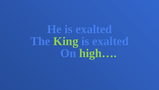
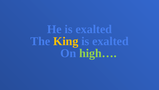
King colour: light green -> yellow
